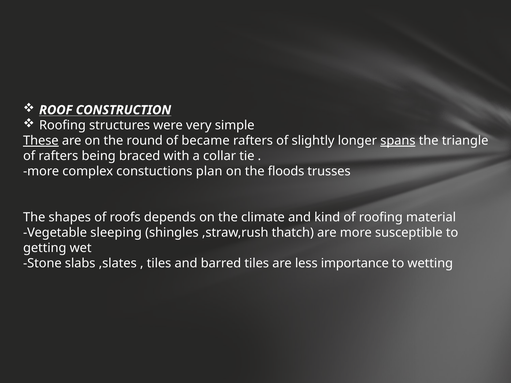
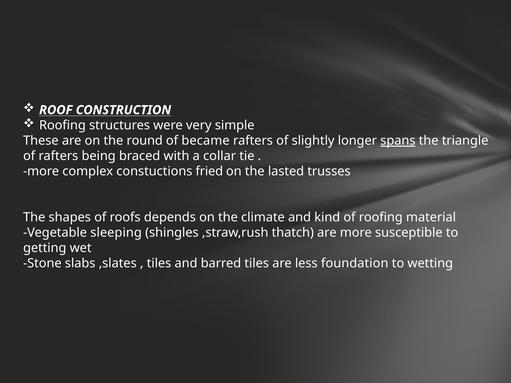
These underline: present -> none
plan: plan -> fried
floods: floods -> lasted
importance: importance -> foundation
